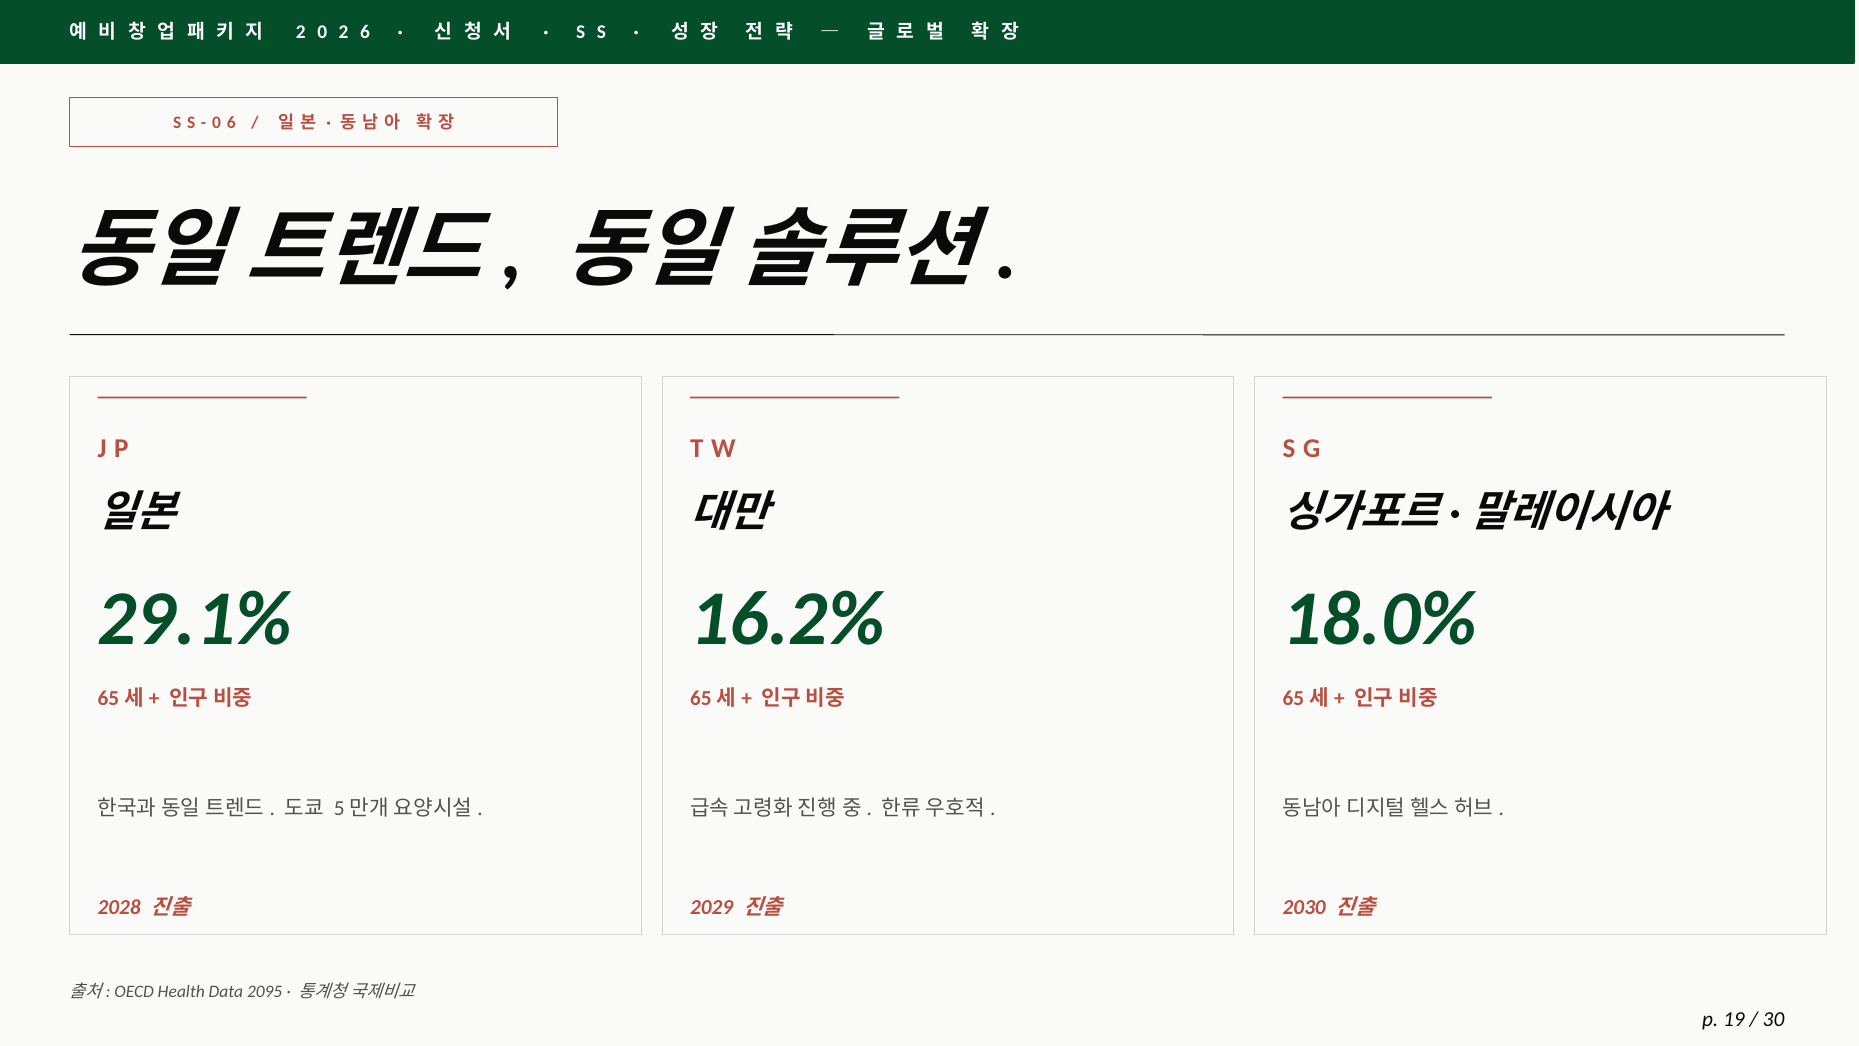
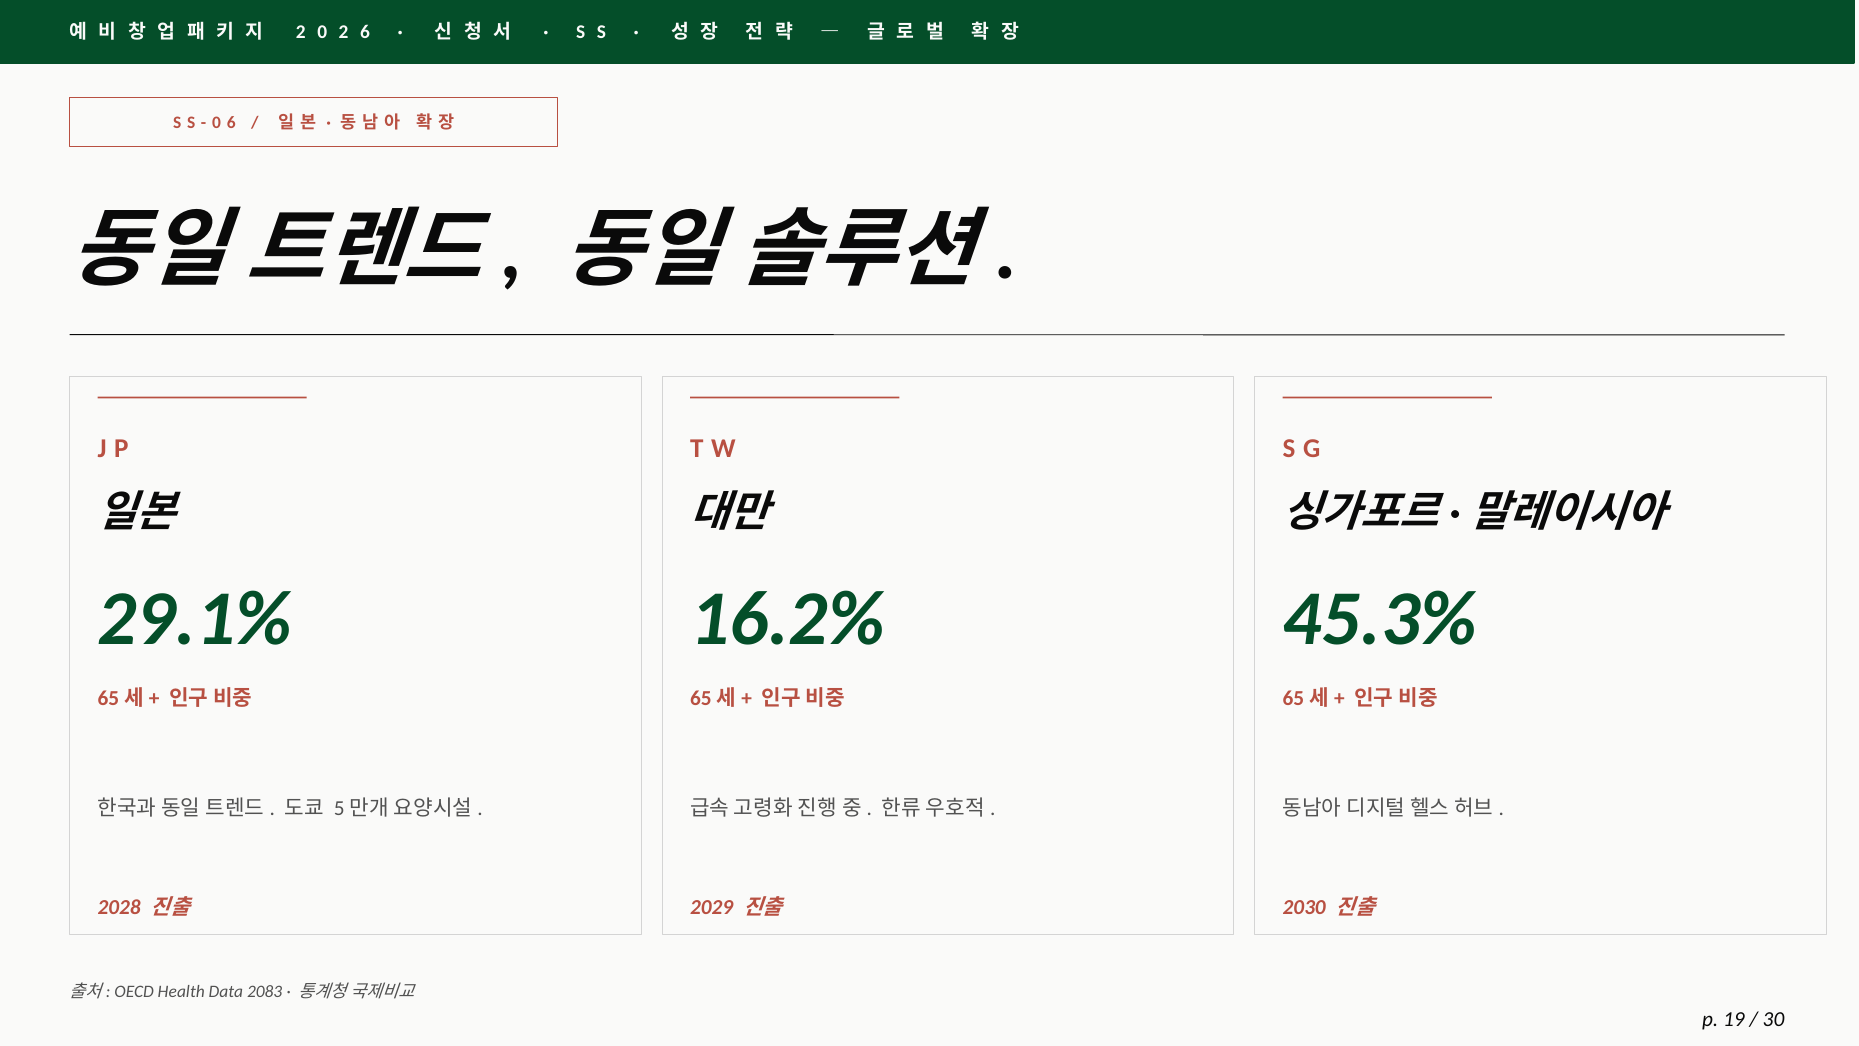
18.0%: 18.0% -> 45.3%
2095: 2095 -> 2083
